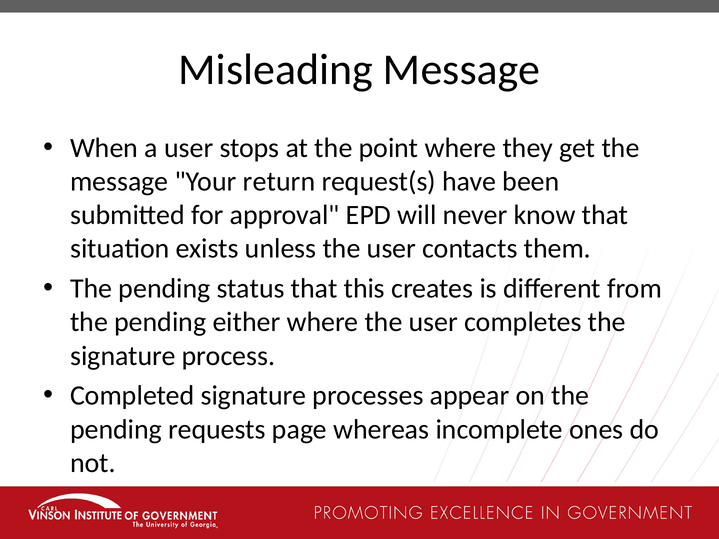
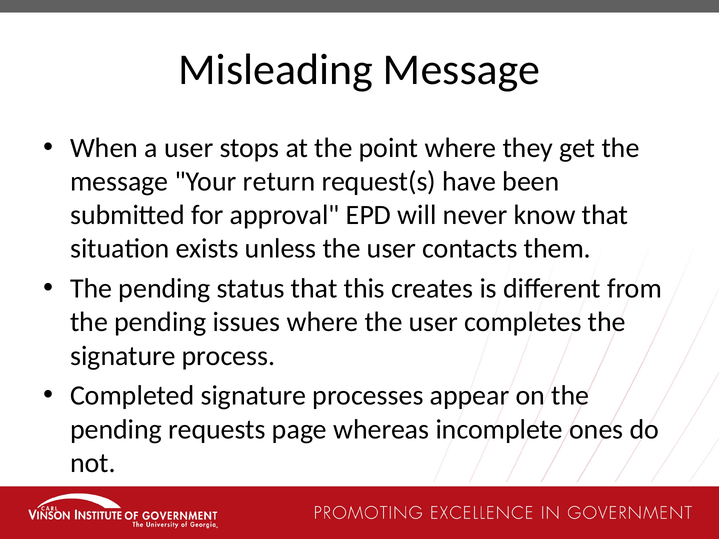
either: either -> issues
